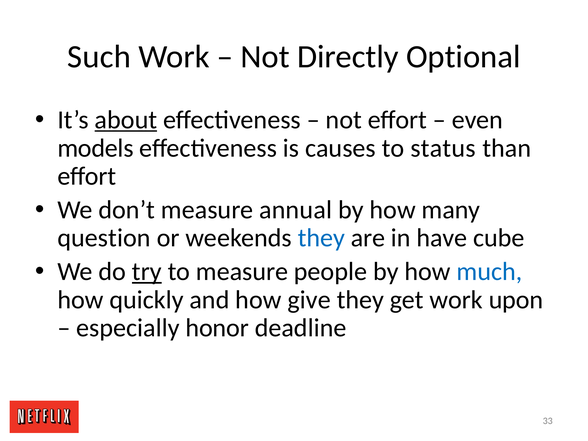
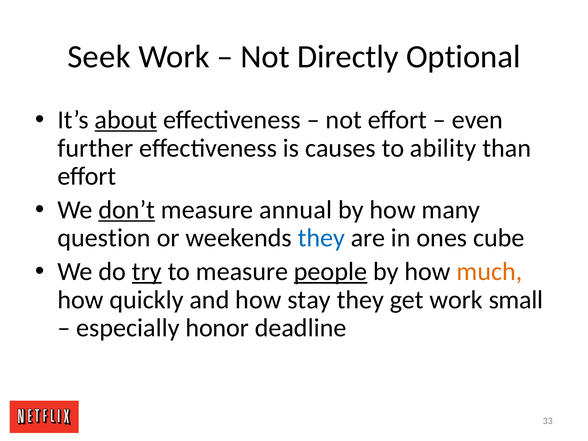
Such: Such -> Seek
models: models -> further
status: status -> ability
don’t underline: none -> present
have: have -> ones
people underline: none -> present
much colour: blue -> orange
give: give -> stay
upon: upon -> small
